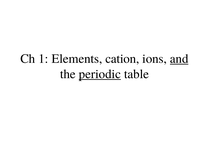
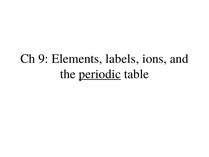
1: 1 -> 9
cation: cation -> labels
and underline: present -> none
